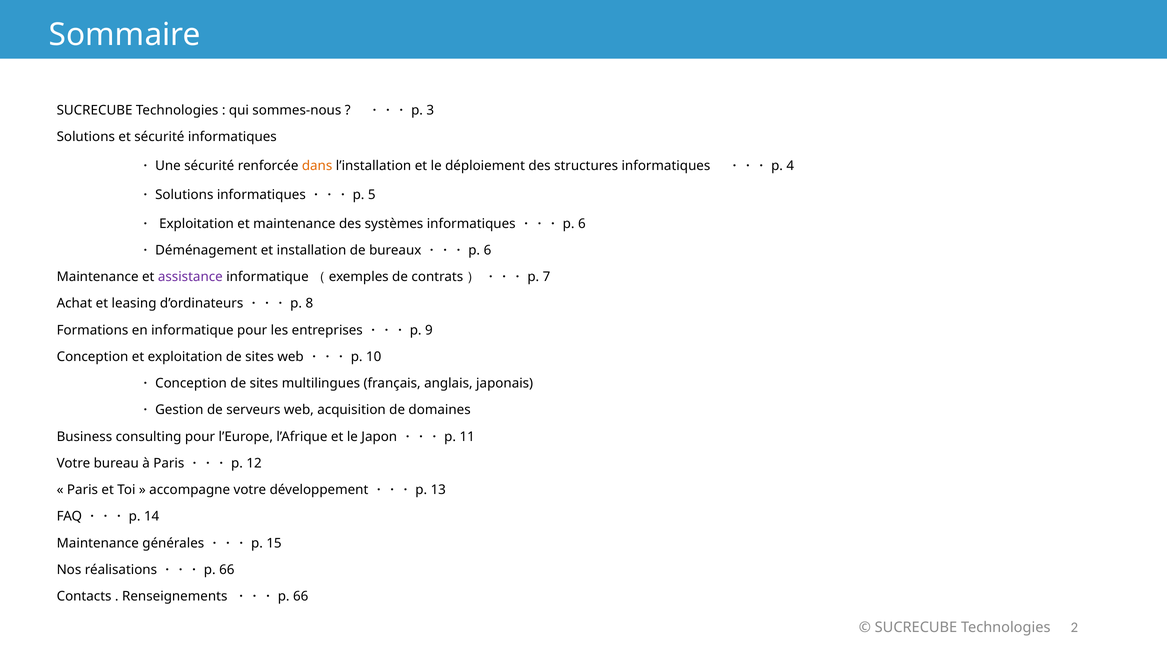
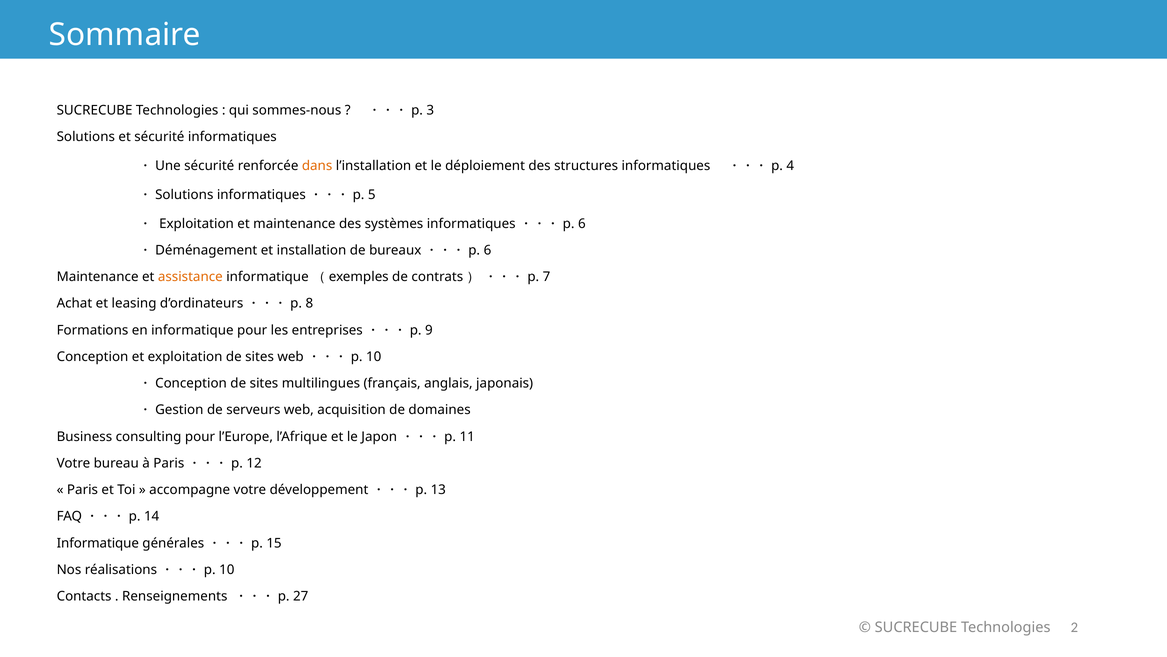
assistance colour: purple -> orange
Maintenance at (98, 543): Maintenance -> Informatique
66 at (227, 569): 66 -> 10
66 at (301, 596): 66 -> 27
